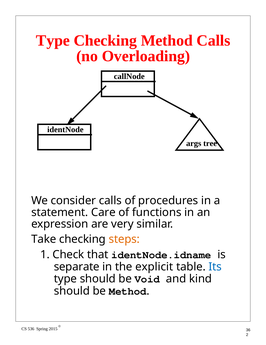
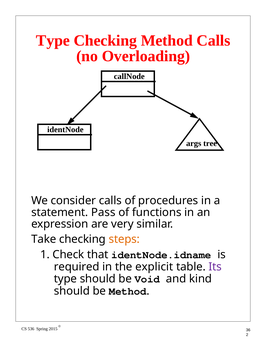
Care: Care -> Pass
separate: separate -> required
Its colour: blue -> purple
